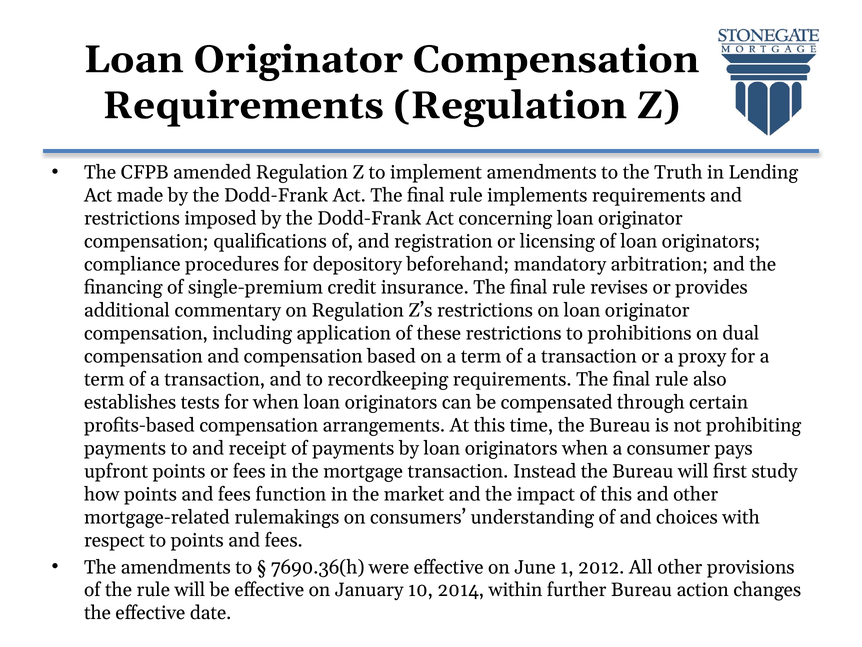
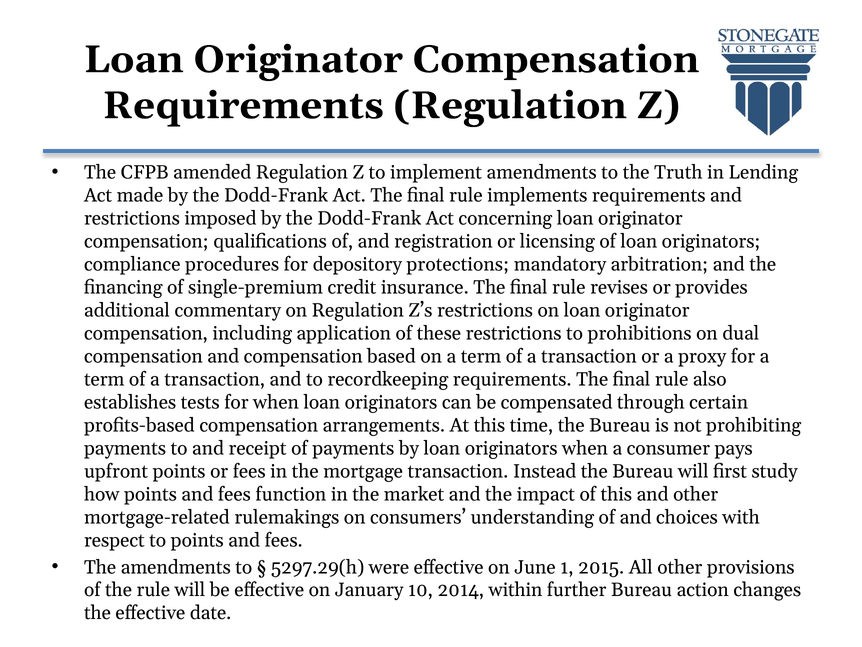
beforehand: beforehand -> protections
7690.36(h: 7690.36(h -> 5297.29(h
2012: 2012 -> 2015
